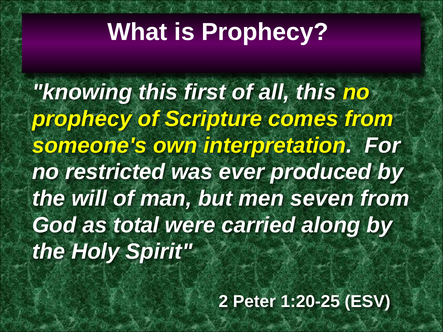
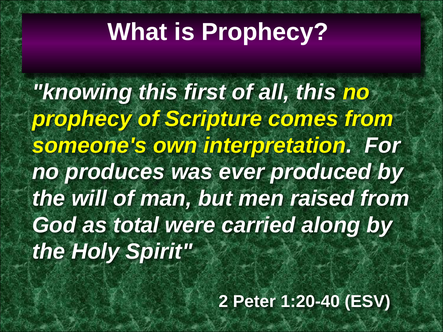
restricted: restricted -> produces
seven: seven -> raised
1:20-25: 1:20-25 -> 1:20-40
